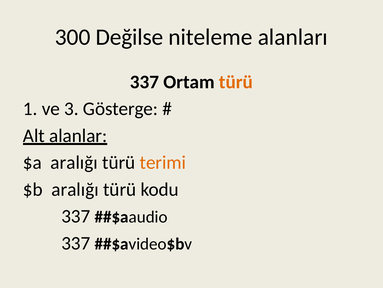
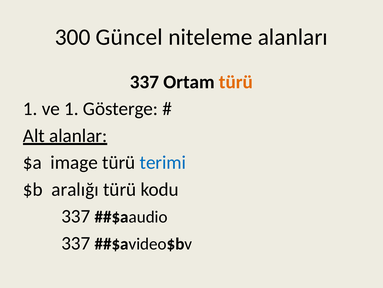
Değilse: Değilse -> Güncel
ve 3: 3 -> 1
$a aralığı: aralığı -> image
terimi colour: orange -> blue
